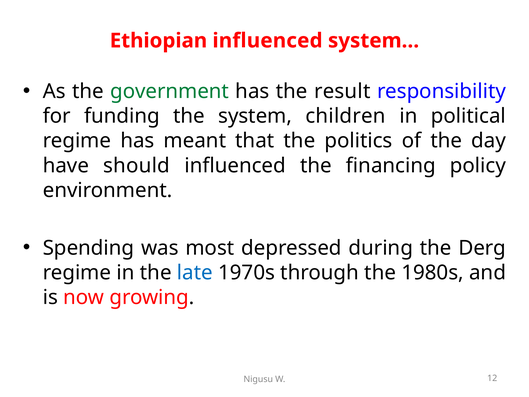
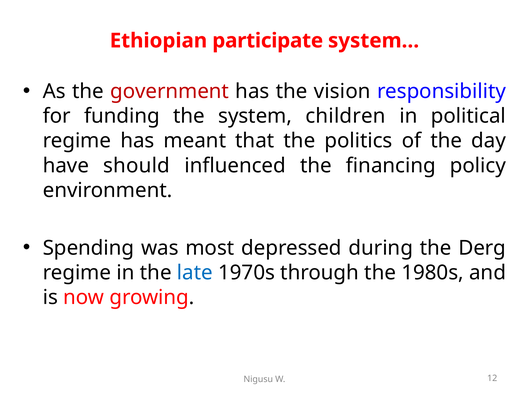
Ethiopian influenced: influenced -> participate
government colour: green -> red
result: result -> vision
